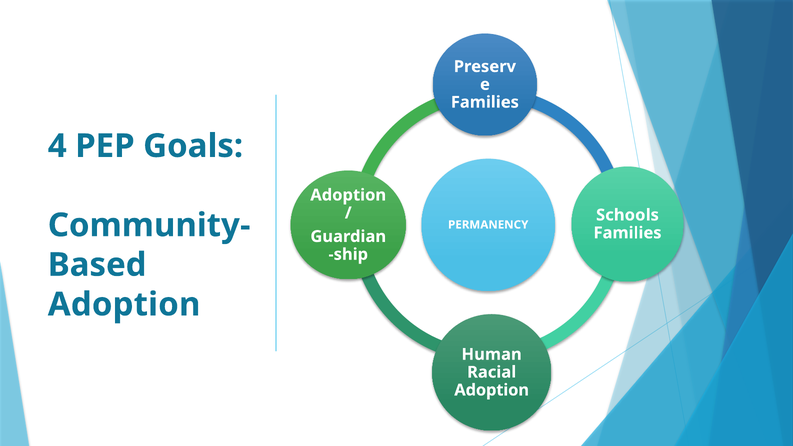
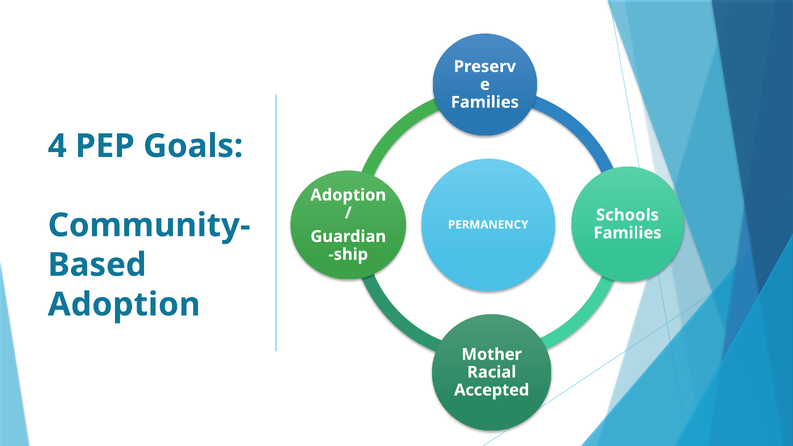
Human: Human -> Mother
Adoption at (492, 390): Adoption -> Accepted
